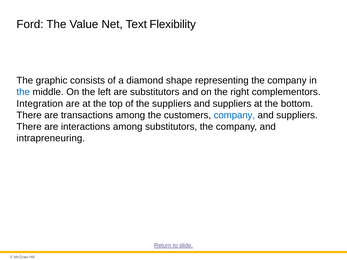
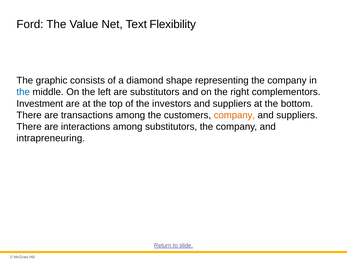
Integration: Integration -> Investment
the suppliers: suppliers -> investors
company at (234, 115) colour: blue -> orange
